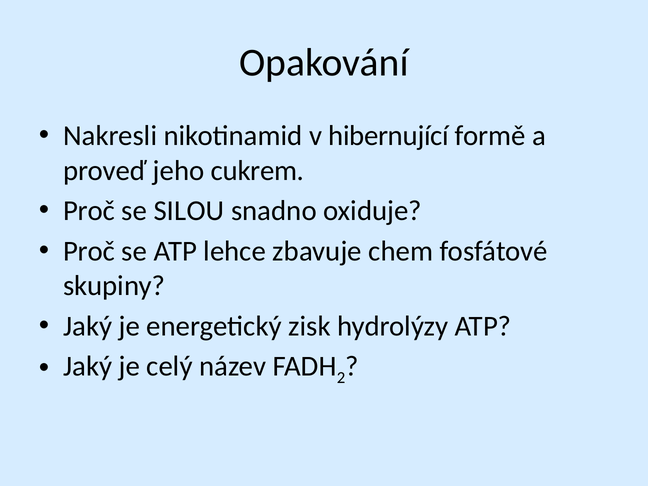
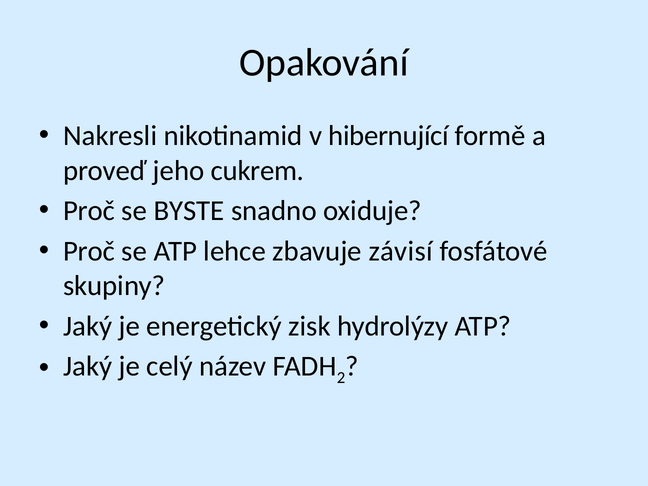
SILOU: SILOU -> BYSTE
chem: chem -> závisí
